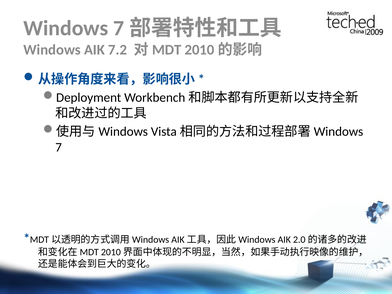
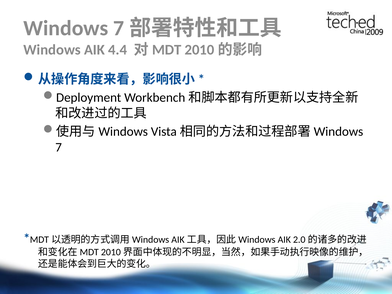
7.2: 7.2 -> 4.4
